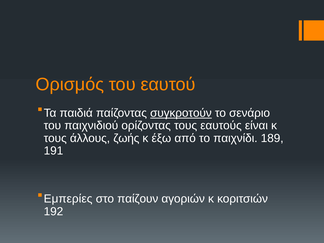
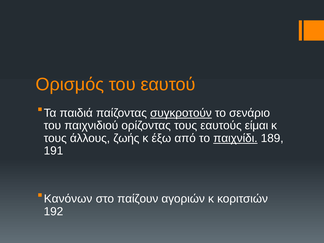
είναι: είναι -> είμαι
παιχνίδι underline: none -> present
Εμπερίες: Εμπερίες -> Κανόνων
